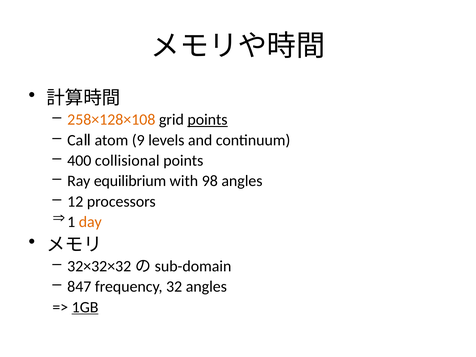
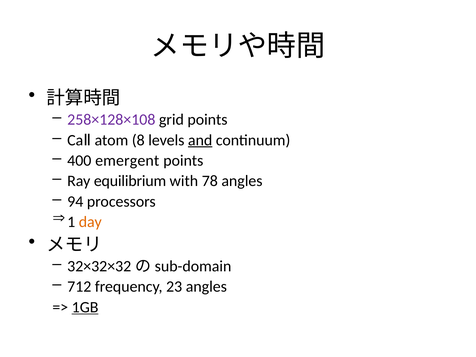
258×128×108 colour: orange -> purple
points at (208, 120) underline: present -> none
9: 9 -> 8
and underline: none -> present
collisional: collisional -> emergent
98: 98 -> 78
12: 12 -> 94
847: 847 -> 712
32: 32 -> 23
